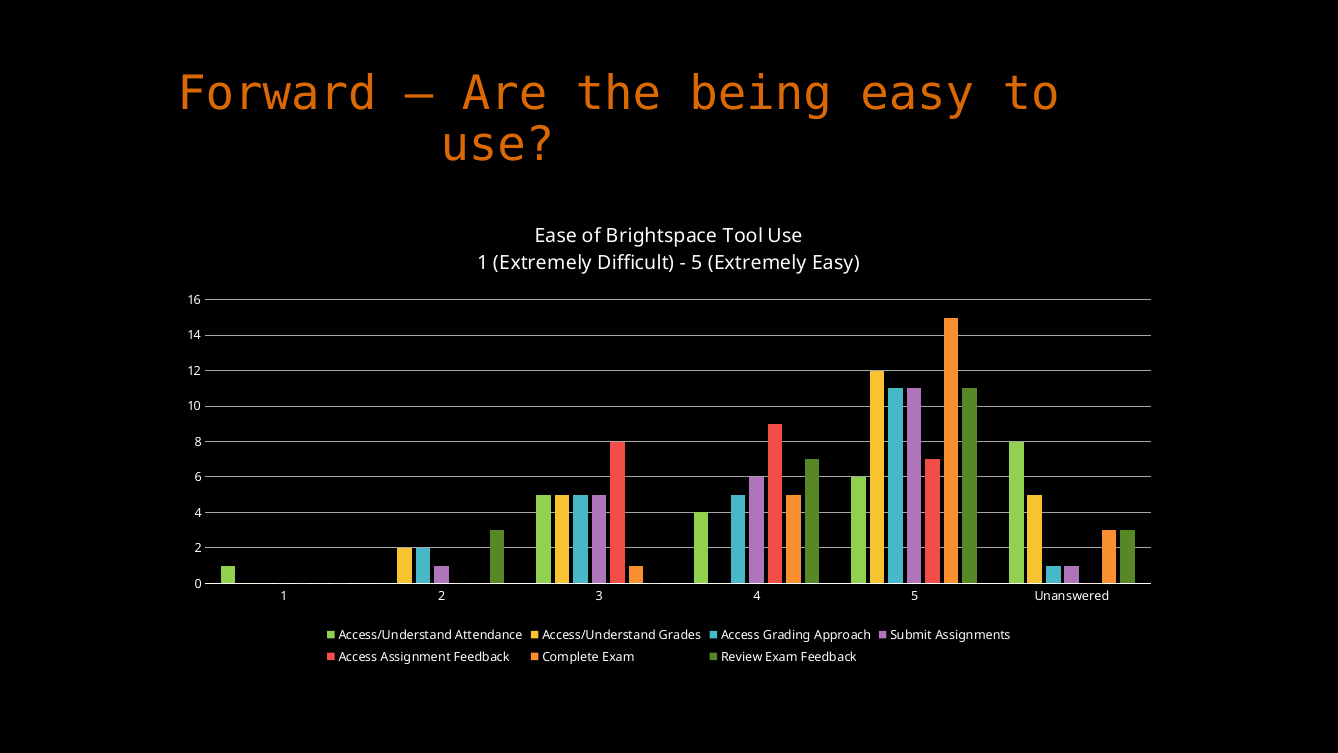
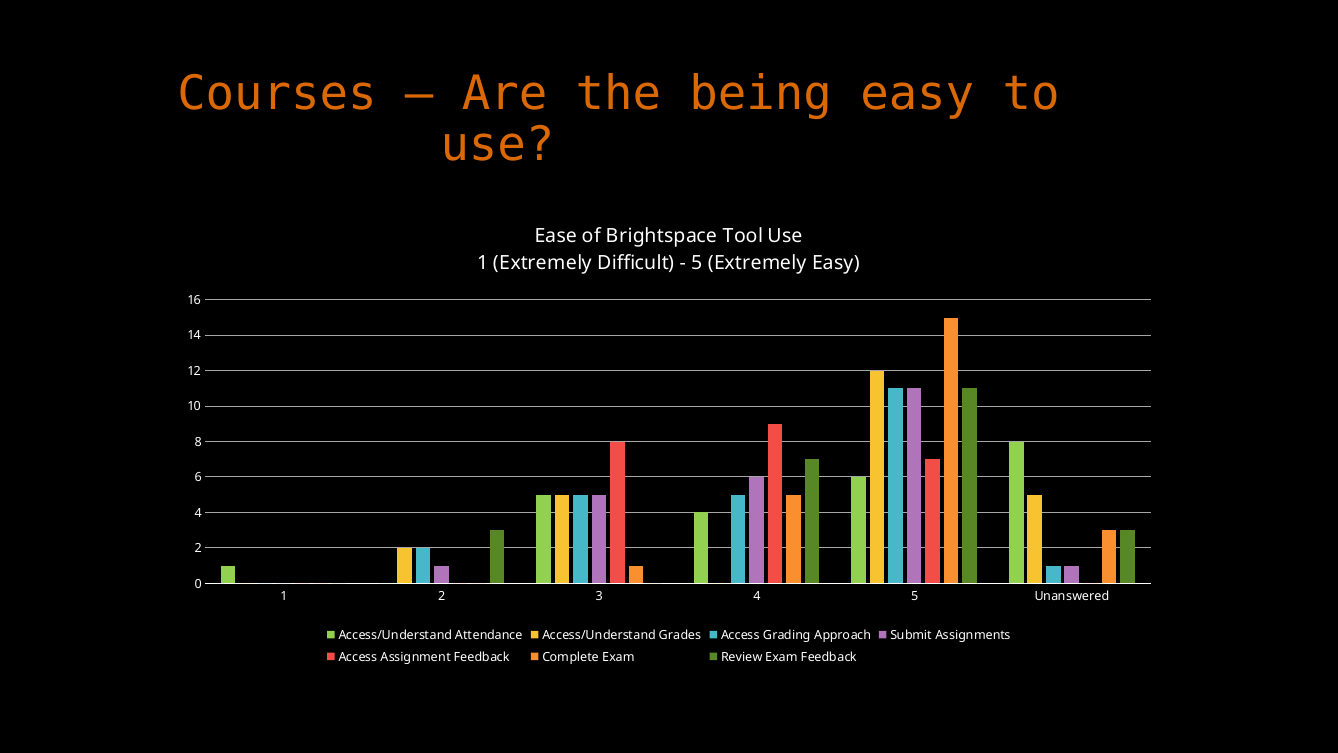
Forward: Forward -> Courses
